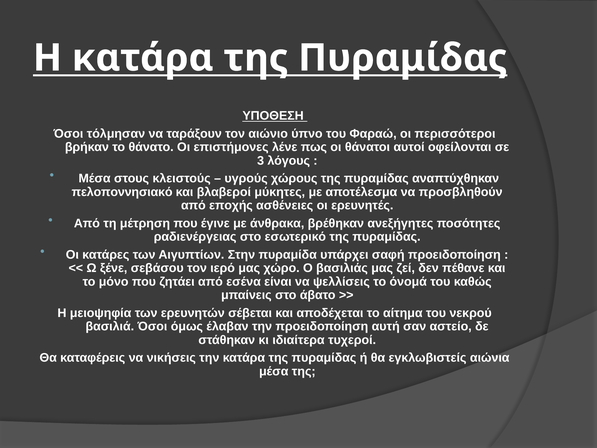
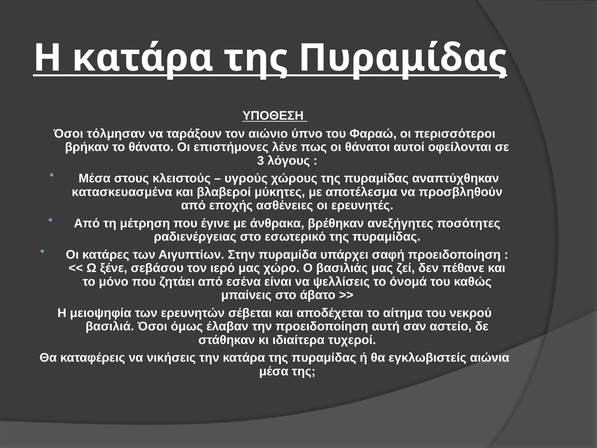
πελοποννησιακό: πελοποννησιακό -> κατασκευασμένα
